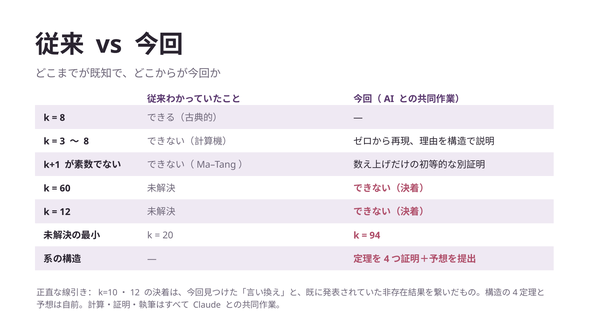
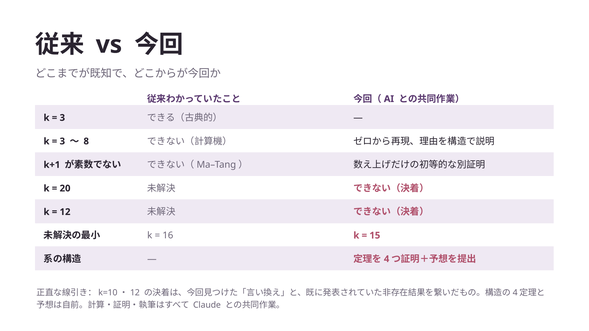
8 at (62, 118): 8 -> 3
60: 60 -> 20
20: 20 -> 16
94: 94 -> 15
